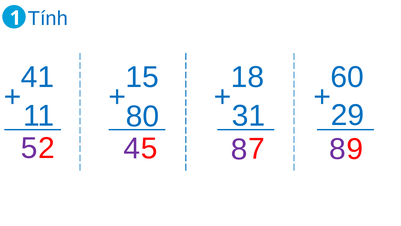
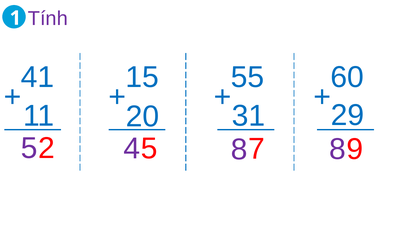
Tính colour: blue -> purple
18: 18 -> 55
80: 80 -> 20
